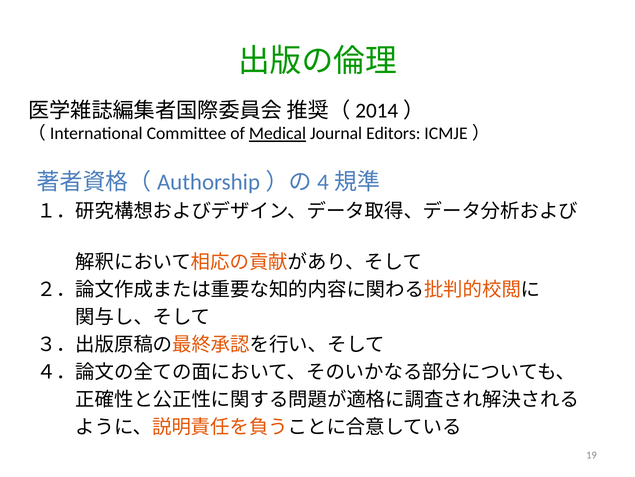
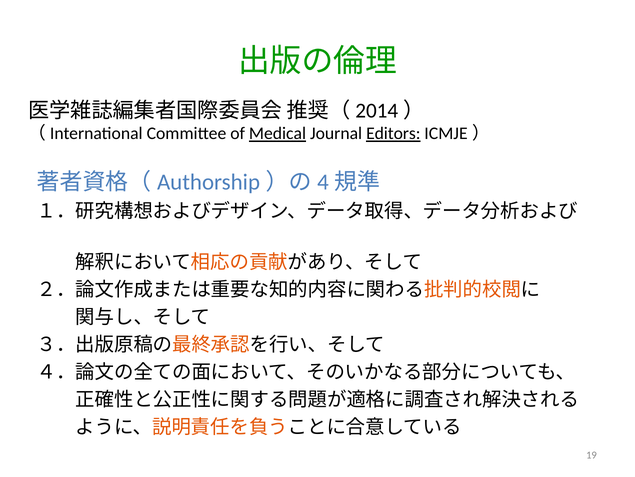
Editors underline: none -> present
